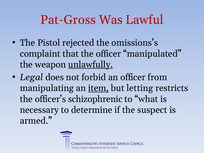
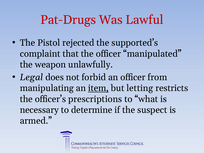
Pat-Gross: Pat-Gross -> Pat-Drugs
omissions’s: omissions’s -> supported’s
unlawfully underline: present -> none
schizophrenic: schizophrenic -> prescriptions
